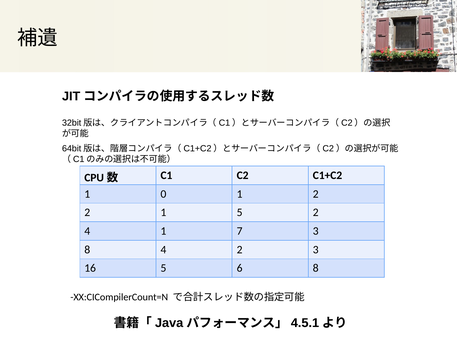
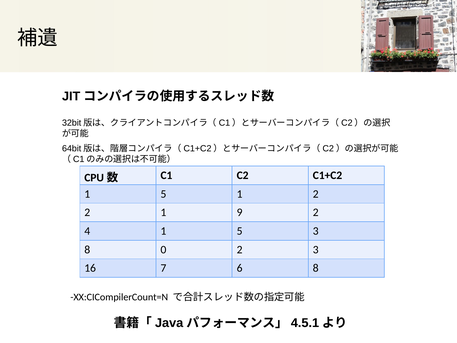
0 at (163, 194): 0 -> 5
1 5: 5 -> 9
4 1 7: 7 -> 5
8 4: 4 -> 0
16 5: 5 -> 7
